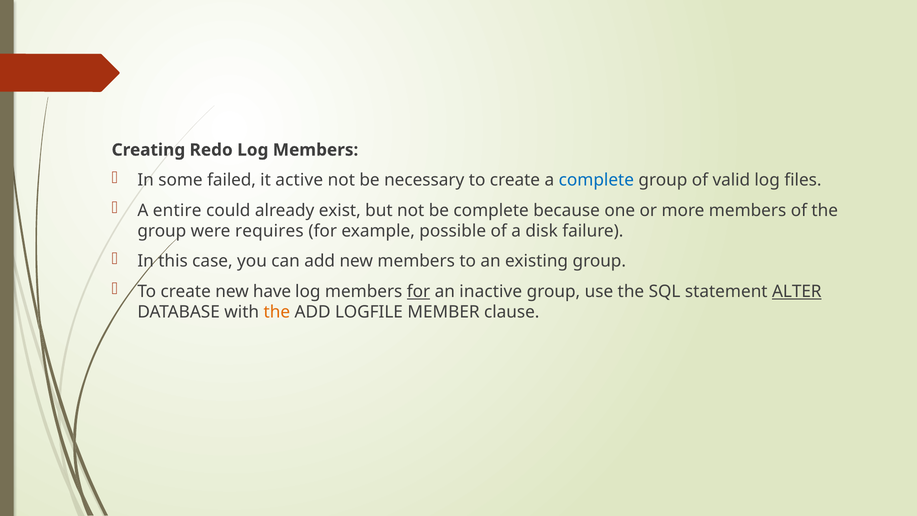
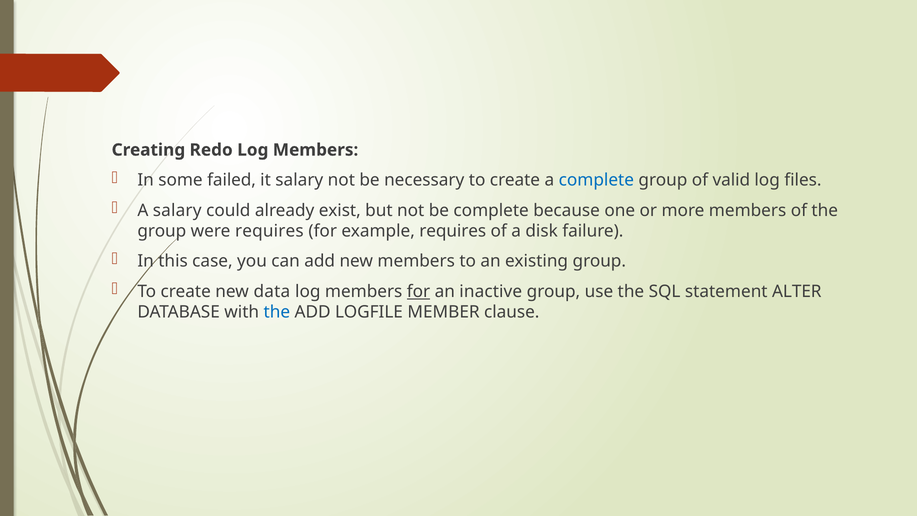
it active: active -> salary
A entire: entire -> salary
example possible: possible -> requires
have: have -> data
ALTER underline: present -> none
the at (277, 312) colour: orange -> blue
